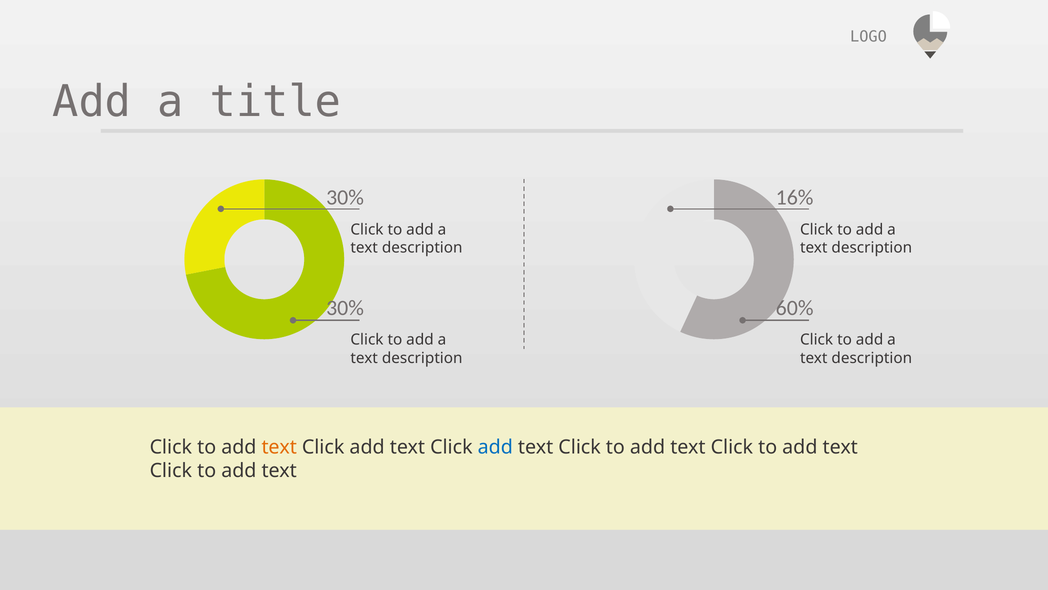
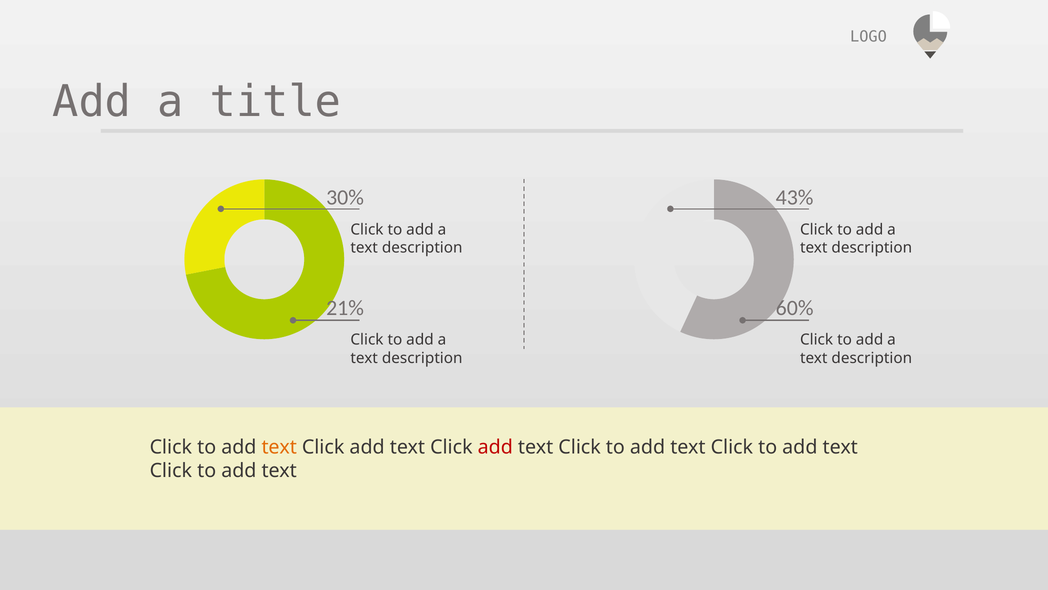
16%: 16% -> 43%
30% at (345, 308): 30% -> 21%
add at (495, 447) colour: blue -> red
